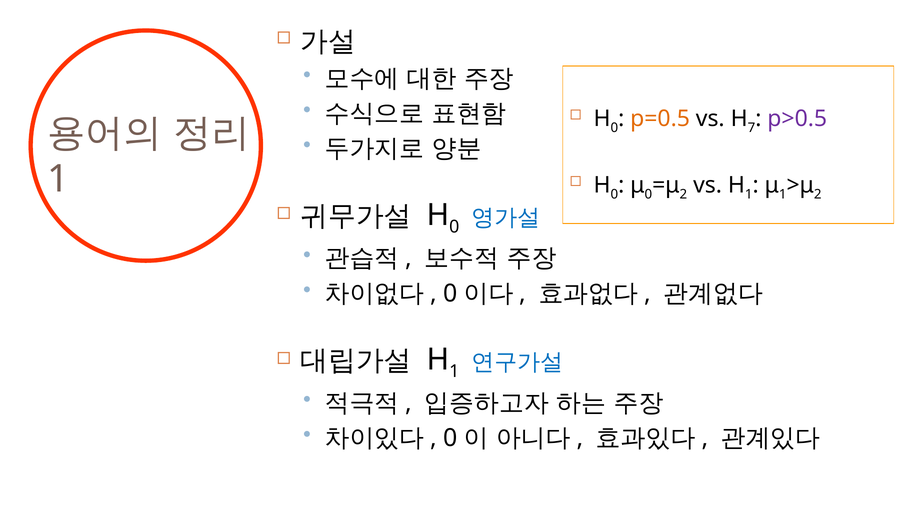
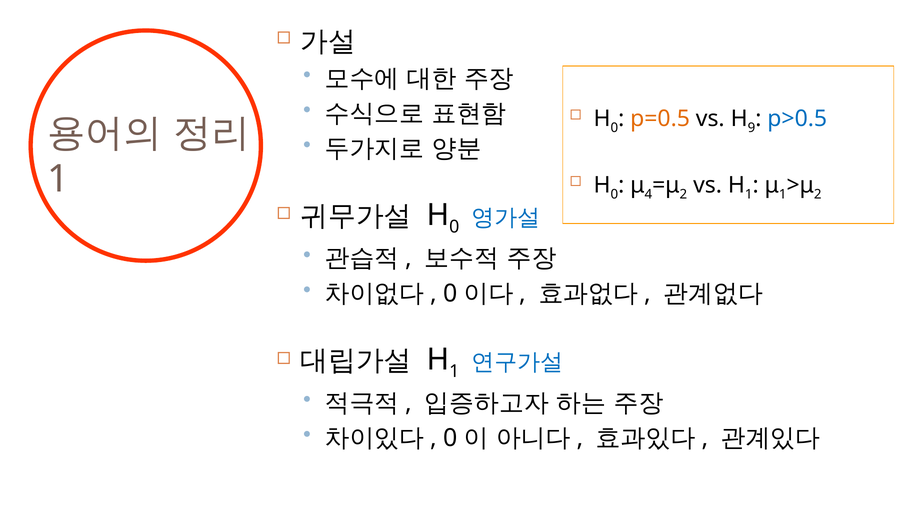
7: 7 -> 9
p>0.5 colour: purple -> blue
0 at (648, 194): 0 -> 4
